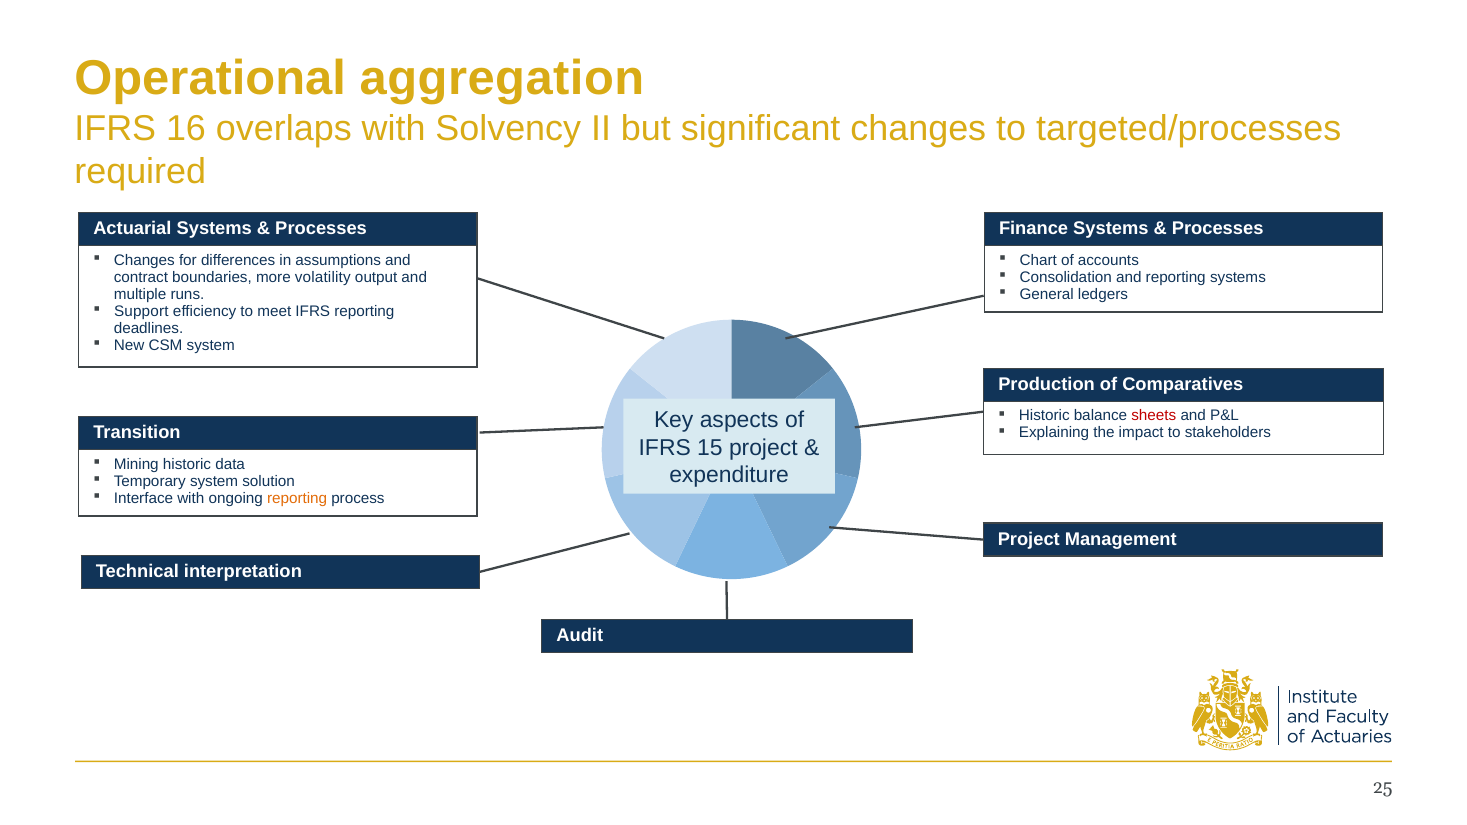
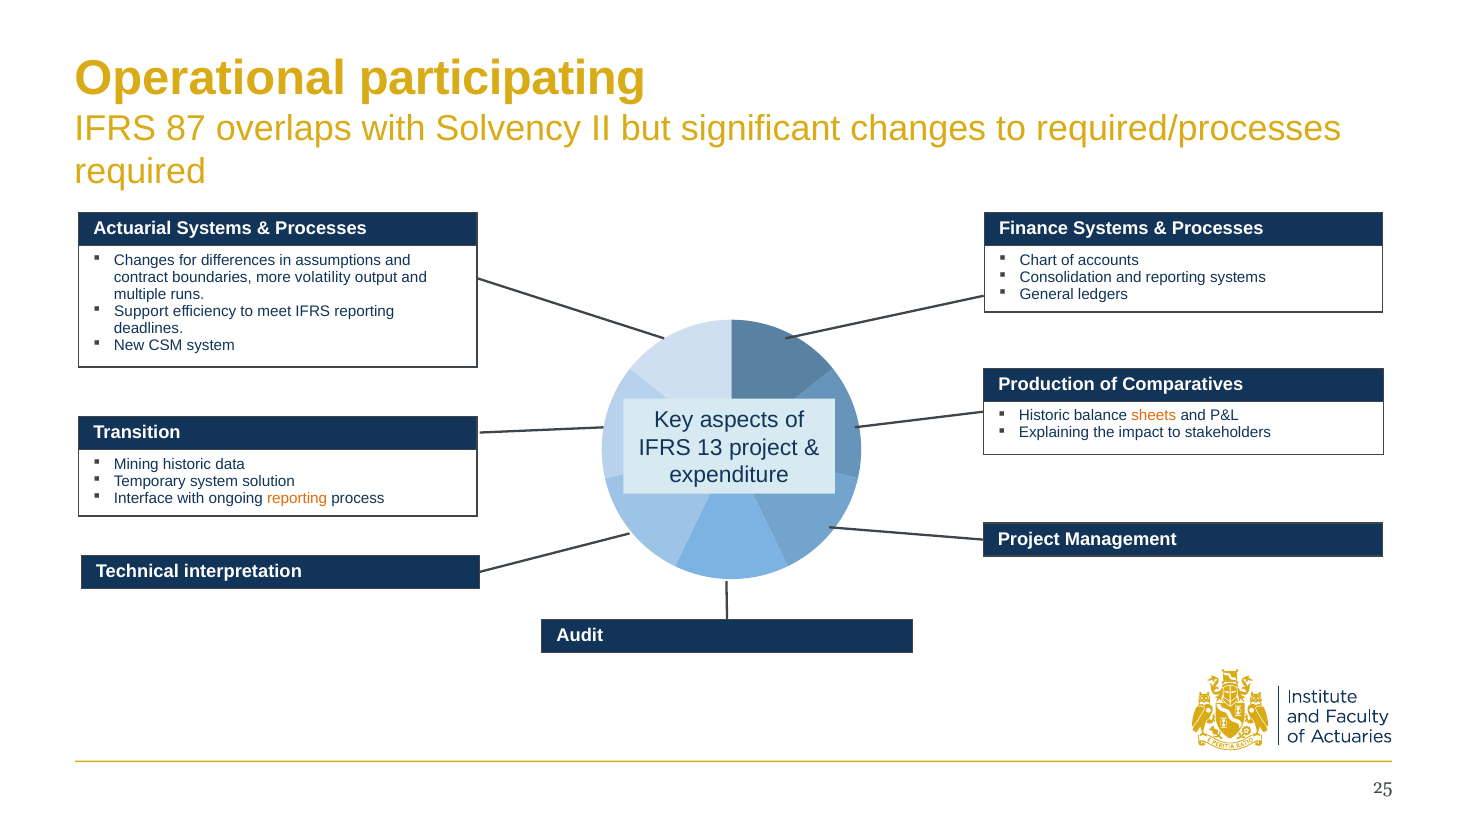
aggregation: aggregation -> participating
16: 16 -> 87
targeted/processes: targeted/processes -> required/processes
sheets colour: red -> orange
15: 15 -> 13
